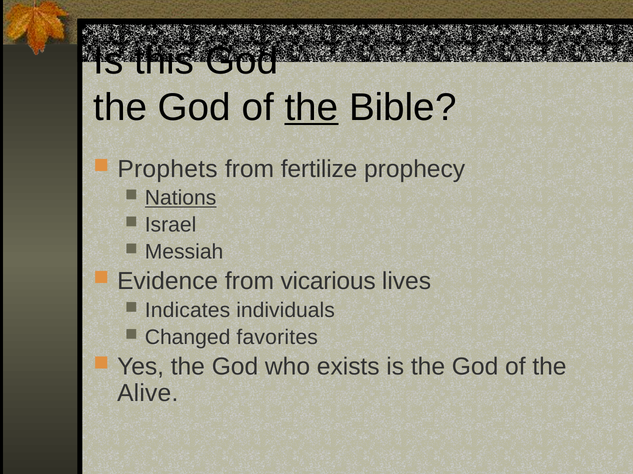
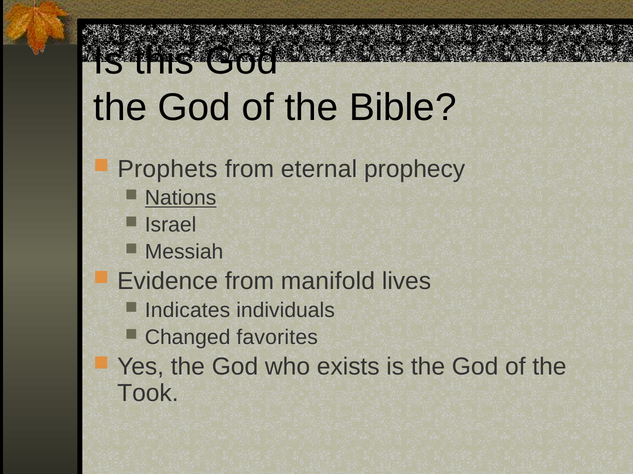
the at (311, 108) underline: present -> none
fertilize: fertilize -> eternal
vicarious: vicarious -> manifold
Alive: Alive -> Took
